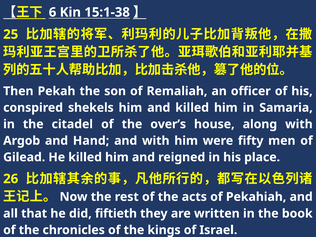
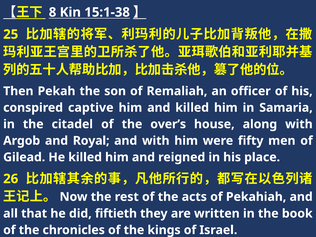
6: 6 -> 8
shekels: shekels -> captive
Hand: Hand -> Royal
